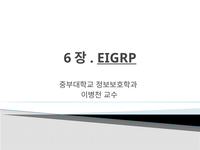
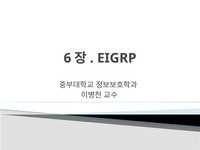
EIGRP underline: present -> none
